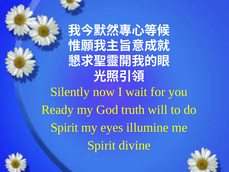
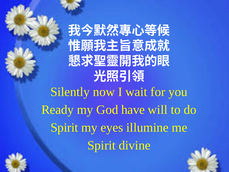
truth: truth -> have
